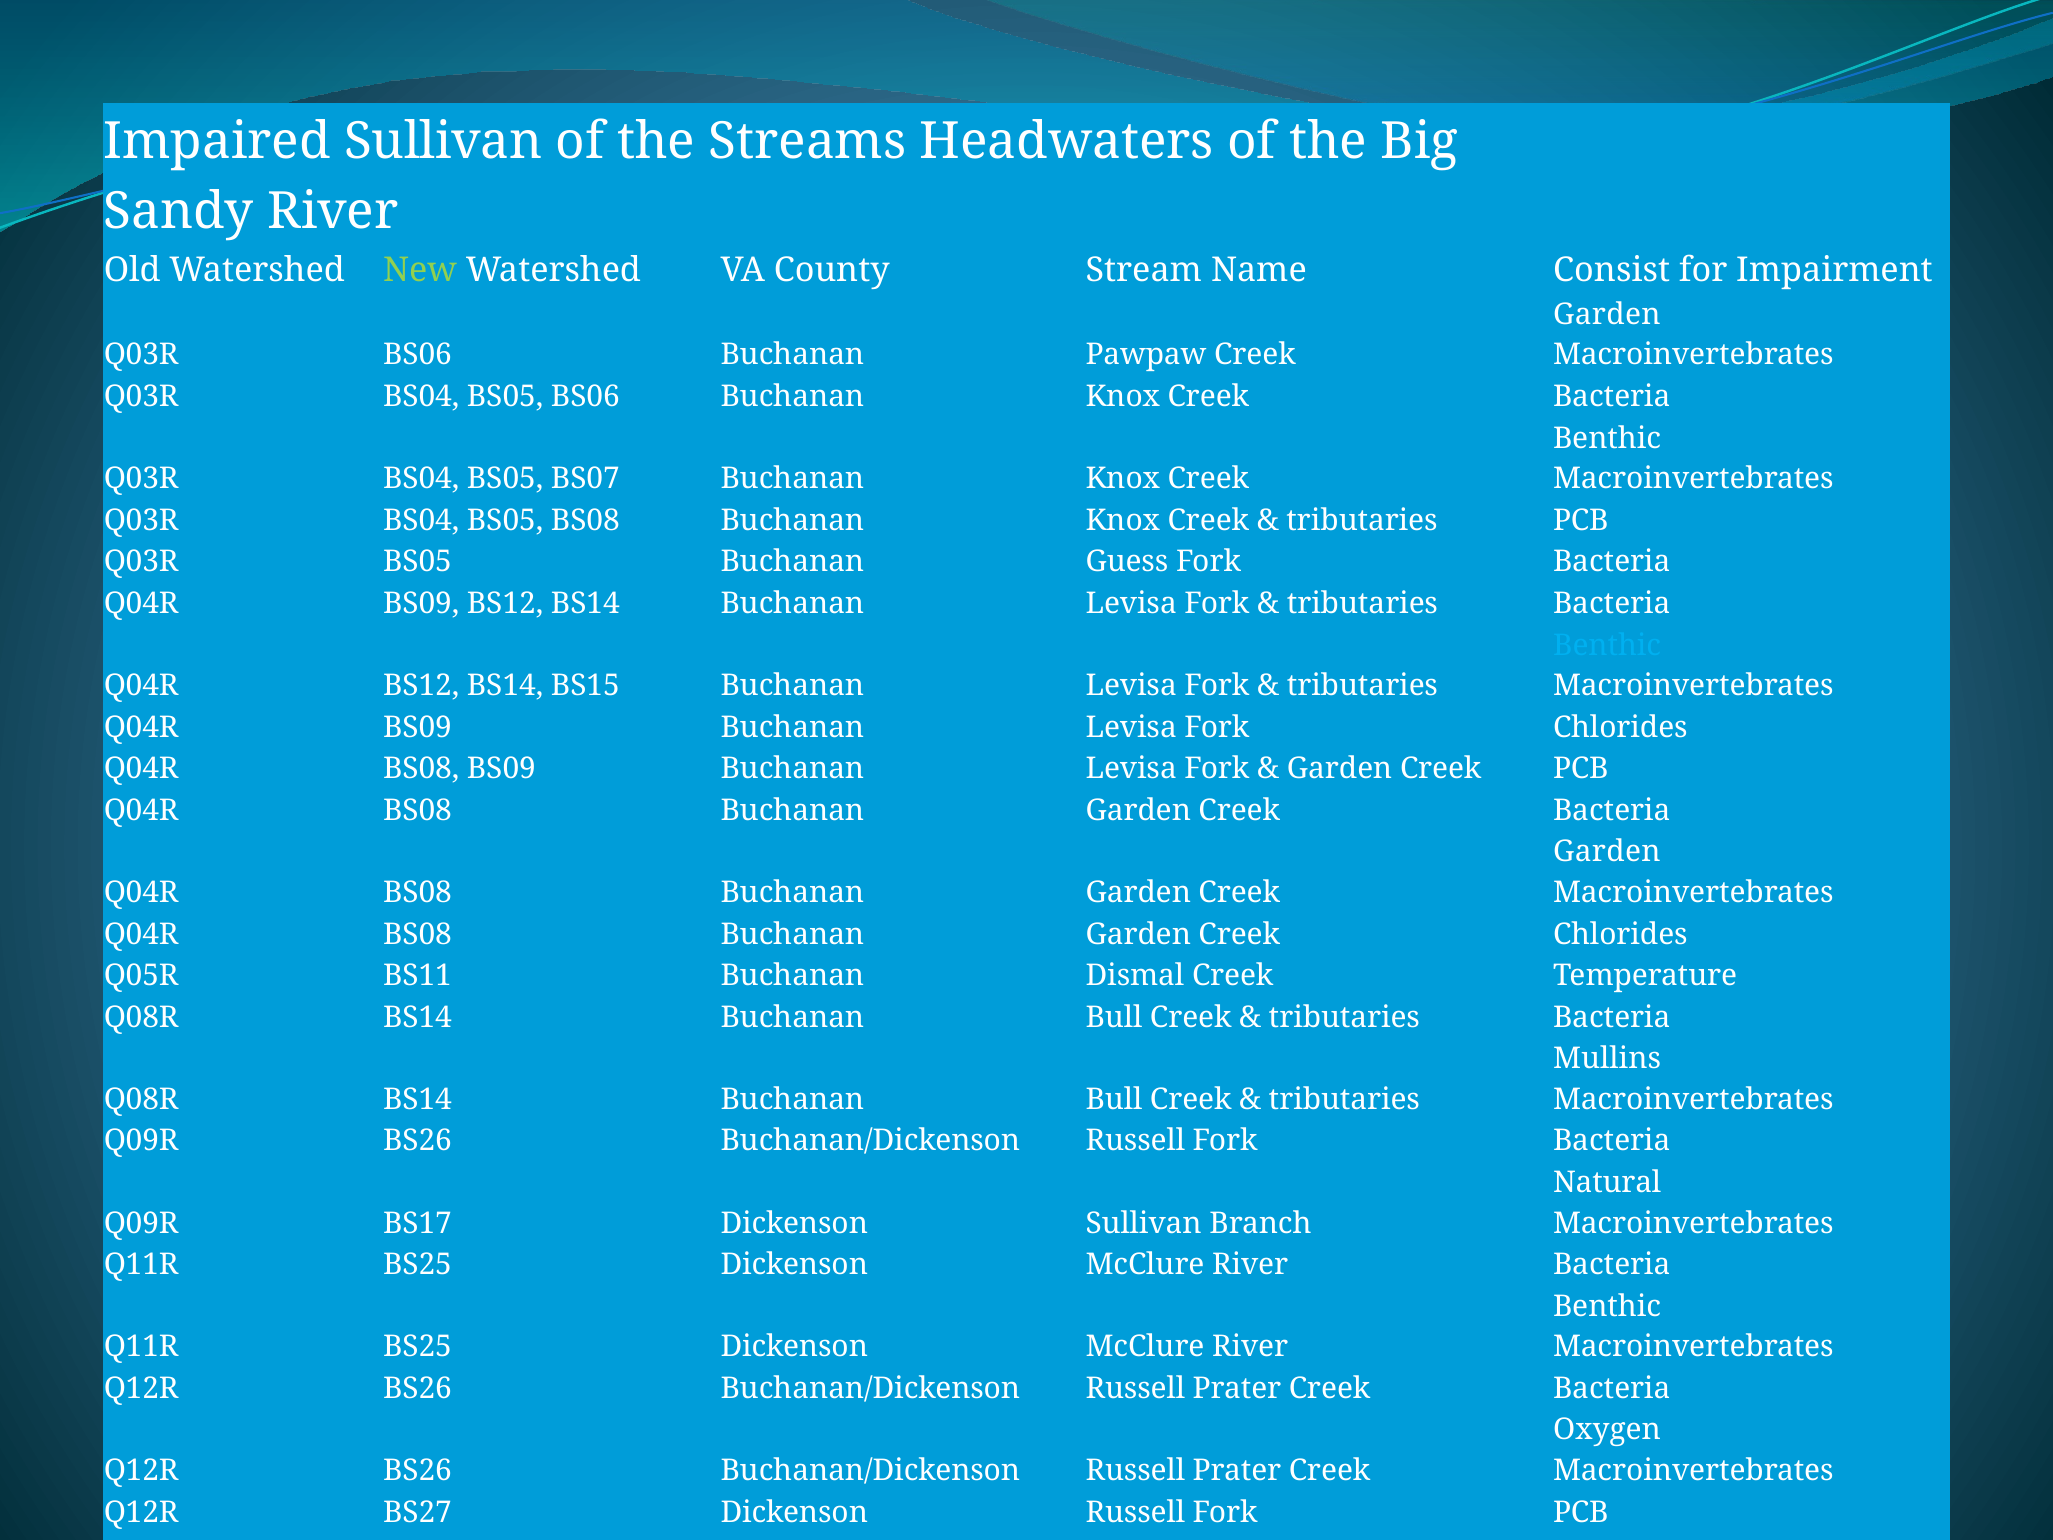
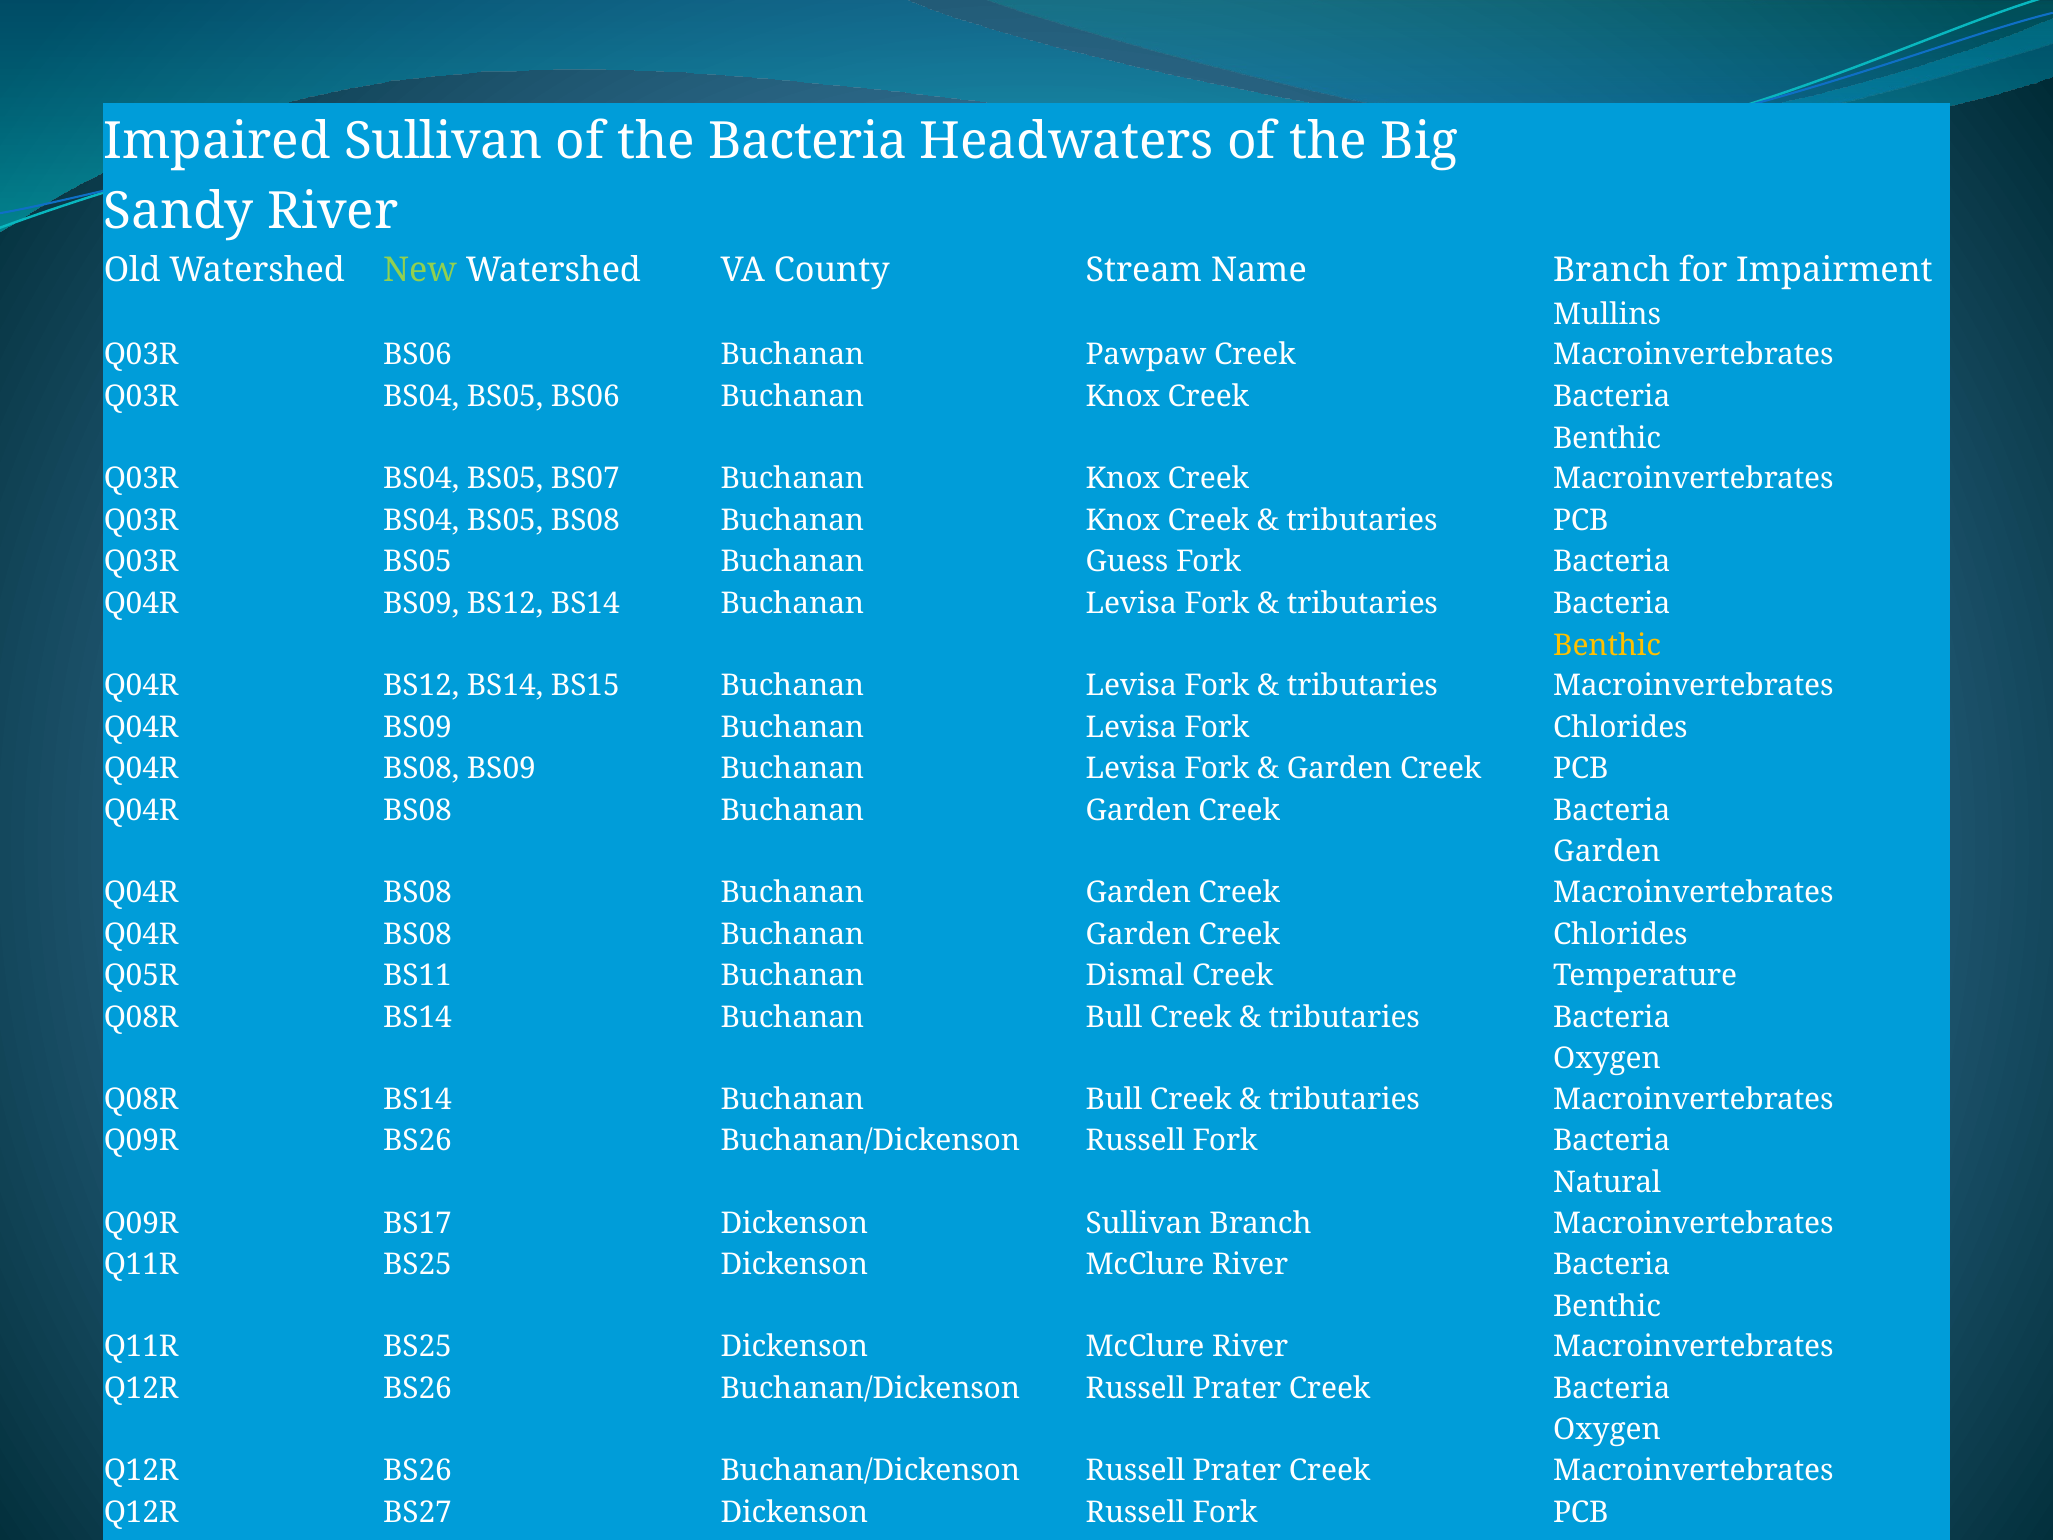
the Streams: Streams -> Bacteria
Name Consist: Consist -> Branch
Garden at (1607, 314): Garden -> Mullins
Benthic at (1607, 645) colour: light blue -> yellow
Mullins at (1607, 1059): Mullins -> Oxygen
